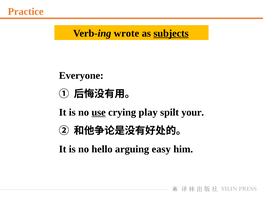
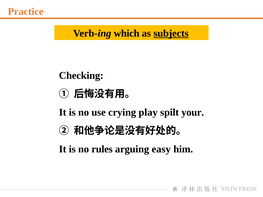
wrote: wrote -> which
Everyone: Everyone -> Checking
use underline: present -> none
hello: hello -> rules
